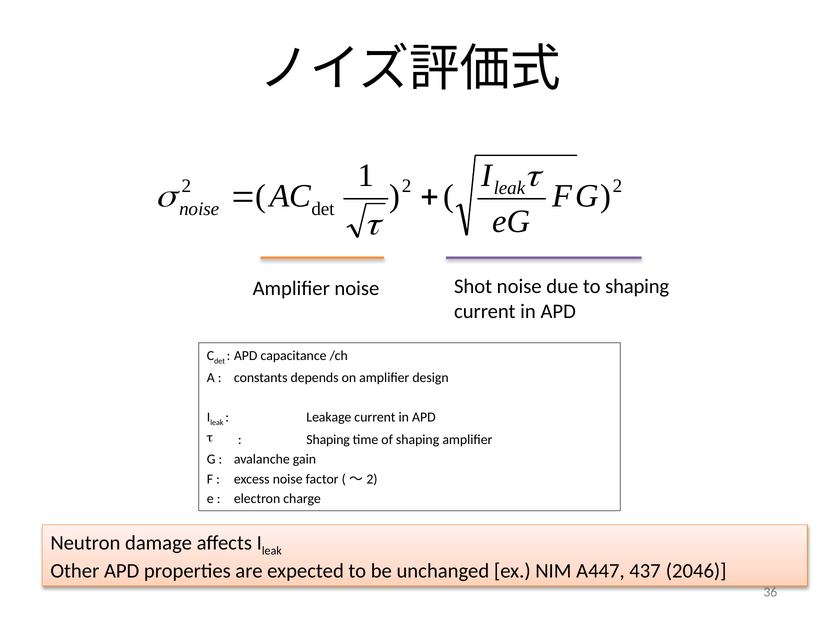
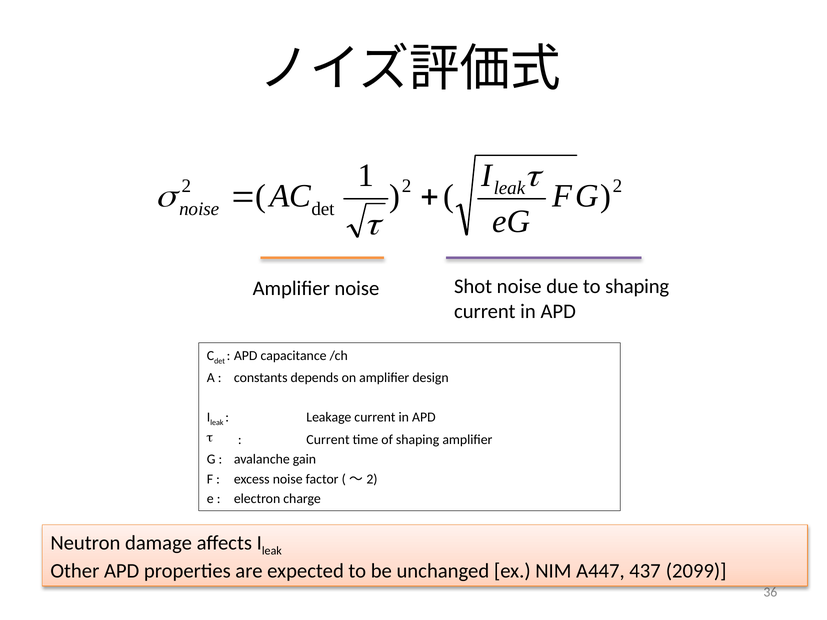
Shaping at (328, 440): Shaping -> Current
2046: 2046 -> 2099
